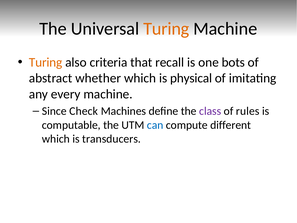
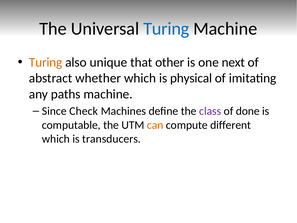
Turing at (166, 29) colour: orange -> blue
criteria: criteria -> unique
recall: recall -> other
bots: bots -> next
every: every -> paths
rules: rules -> done
can colour: blue -> orange
